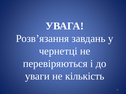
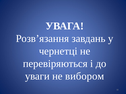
кількість: кількість -> вибором
